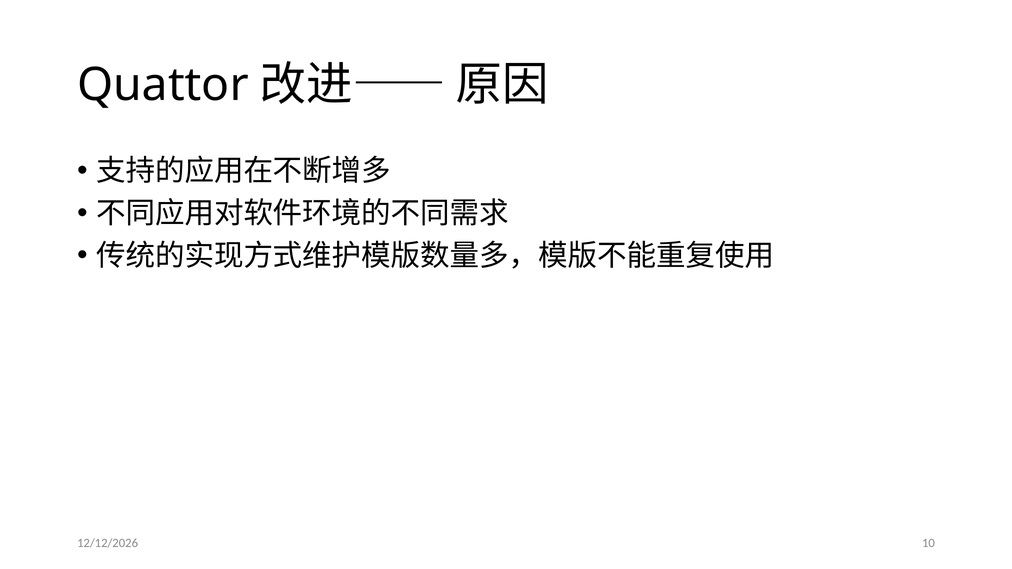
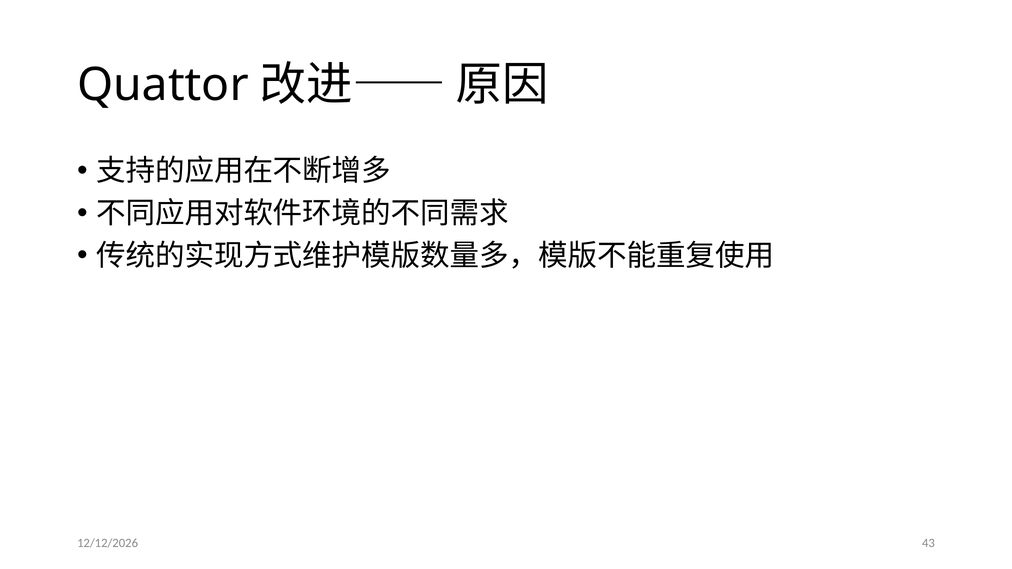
10: 10 -> 43
